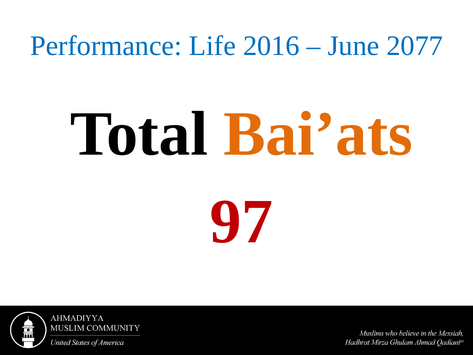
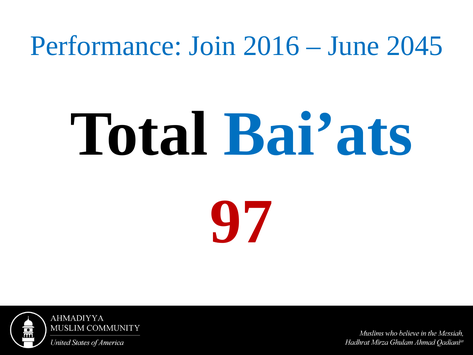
Life: Life -> Join
2077: 2077 -> 2045
Bai’ats colour: orange -> blue
